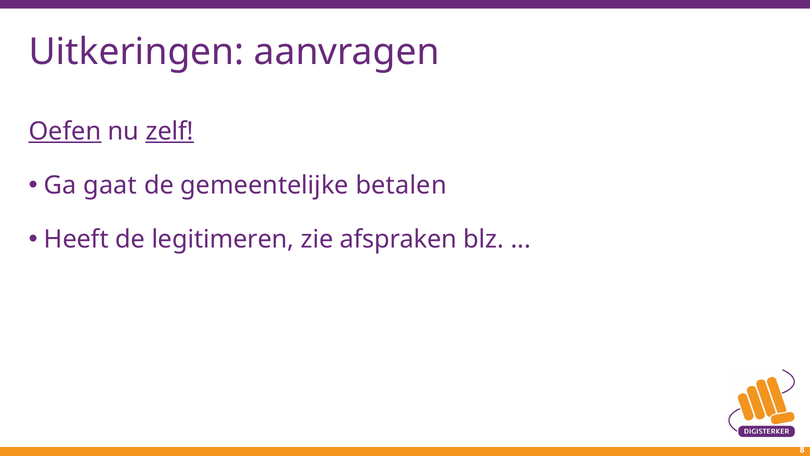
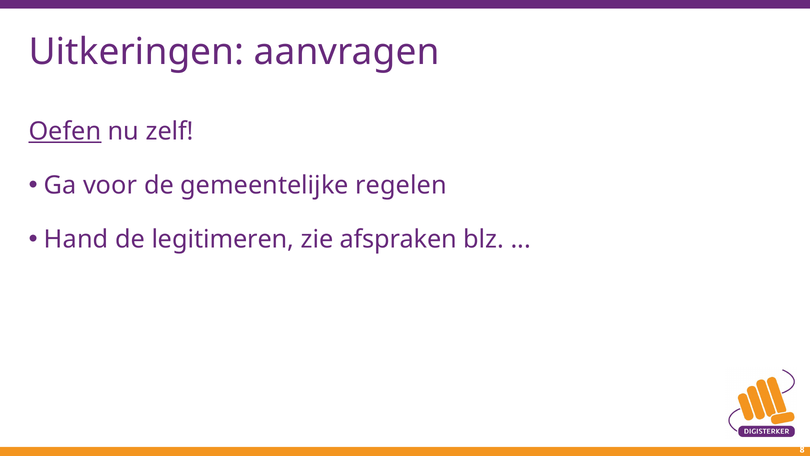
zelf underline: present -> none
gaat: gaat -> voor
betalen: betalen -> regelen
Heeft: Heeft -> Hand
